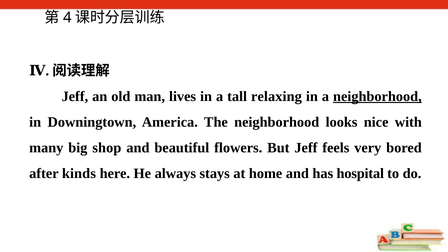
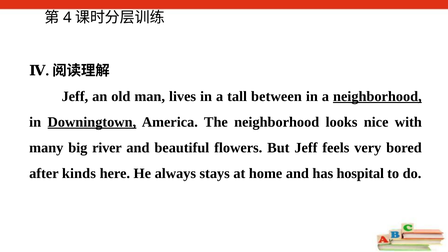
relaxing: relaxing -> between
Downingtown underline: none -> present
shop: shop -> river
